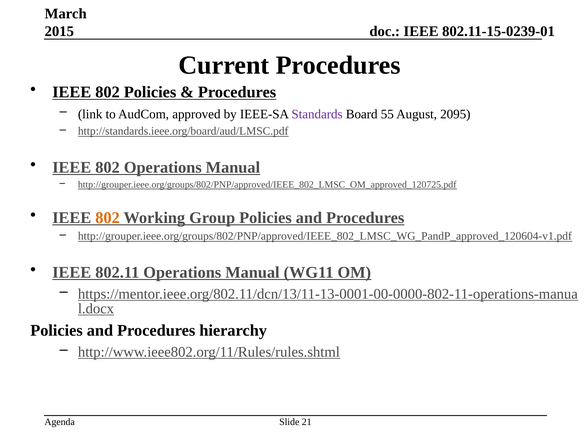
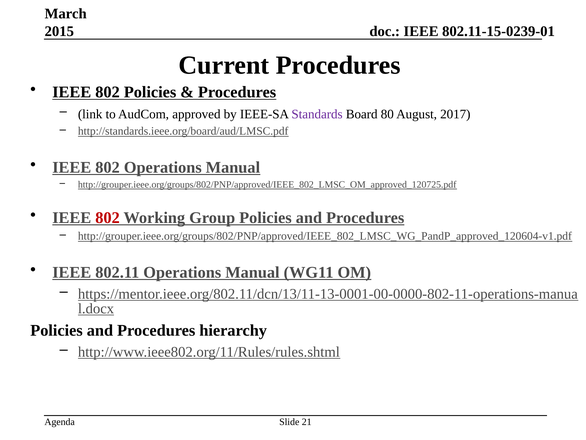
55: 55 -> 80
2095: 2095 -> 2017
802 at (108, 217) colour: orange -> red
